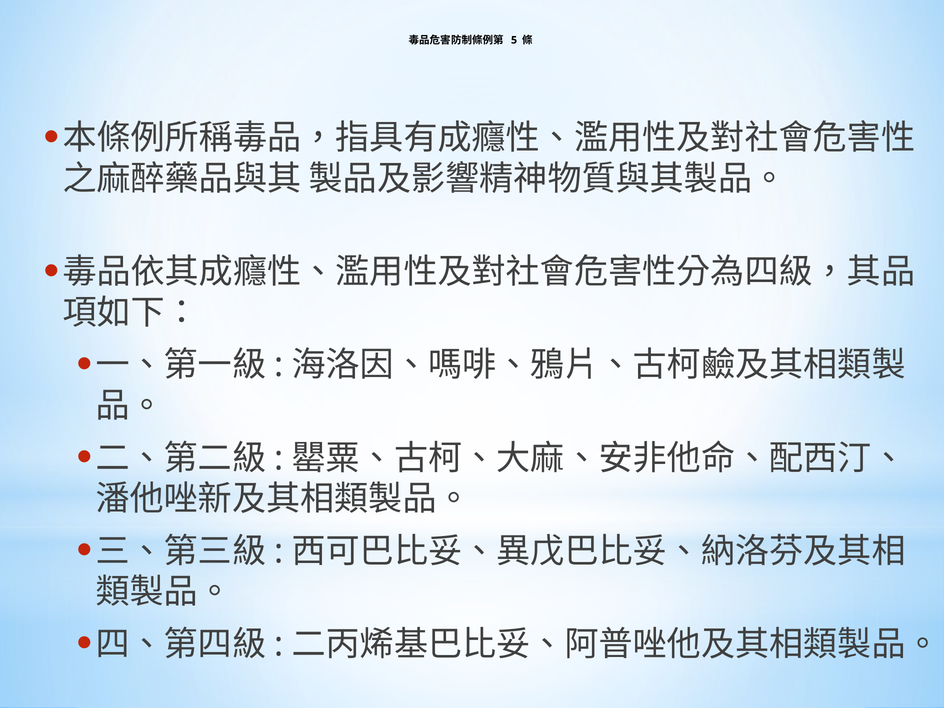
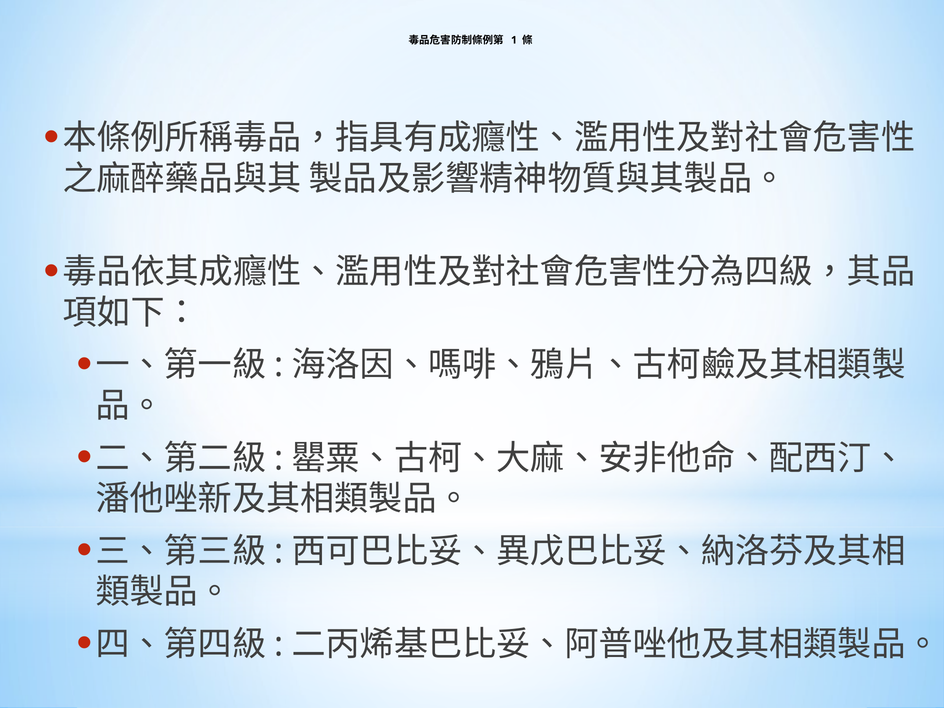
5: 5 -> 1
